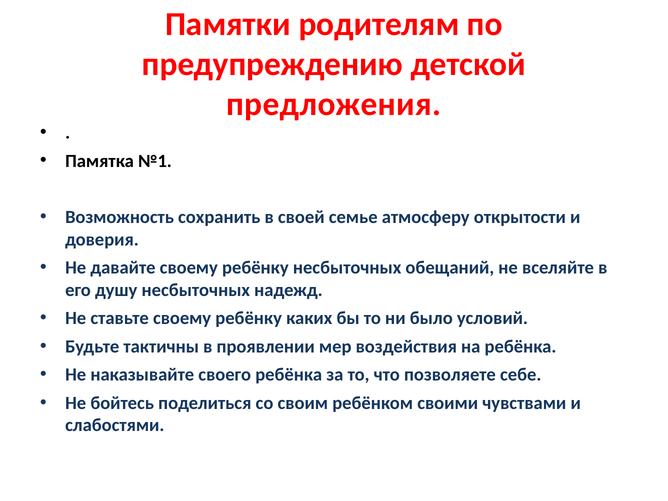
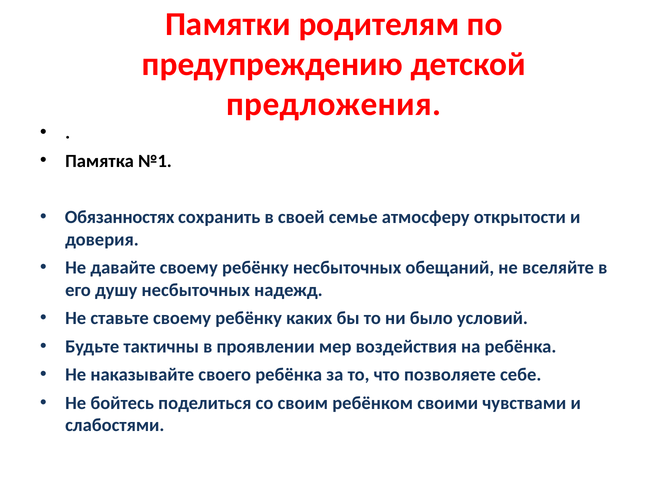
Возможность: Возможность -> Обязанностях
